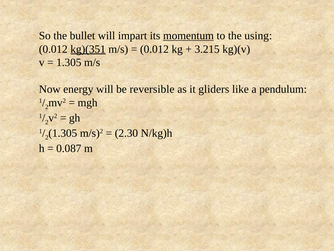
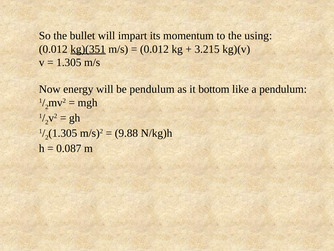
momentum underline: present -> none
be reversible: reversible -> pendulum
gliders: gliders -> bottom
2.30: 2.30 -> 9.88
